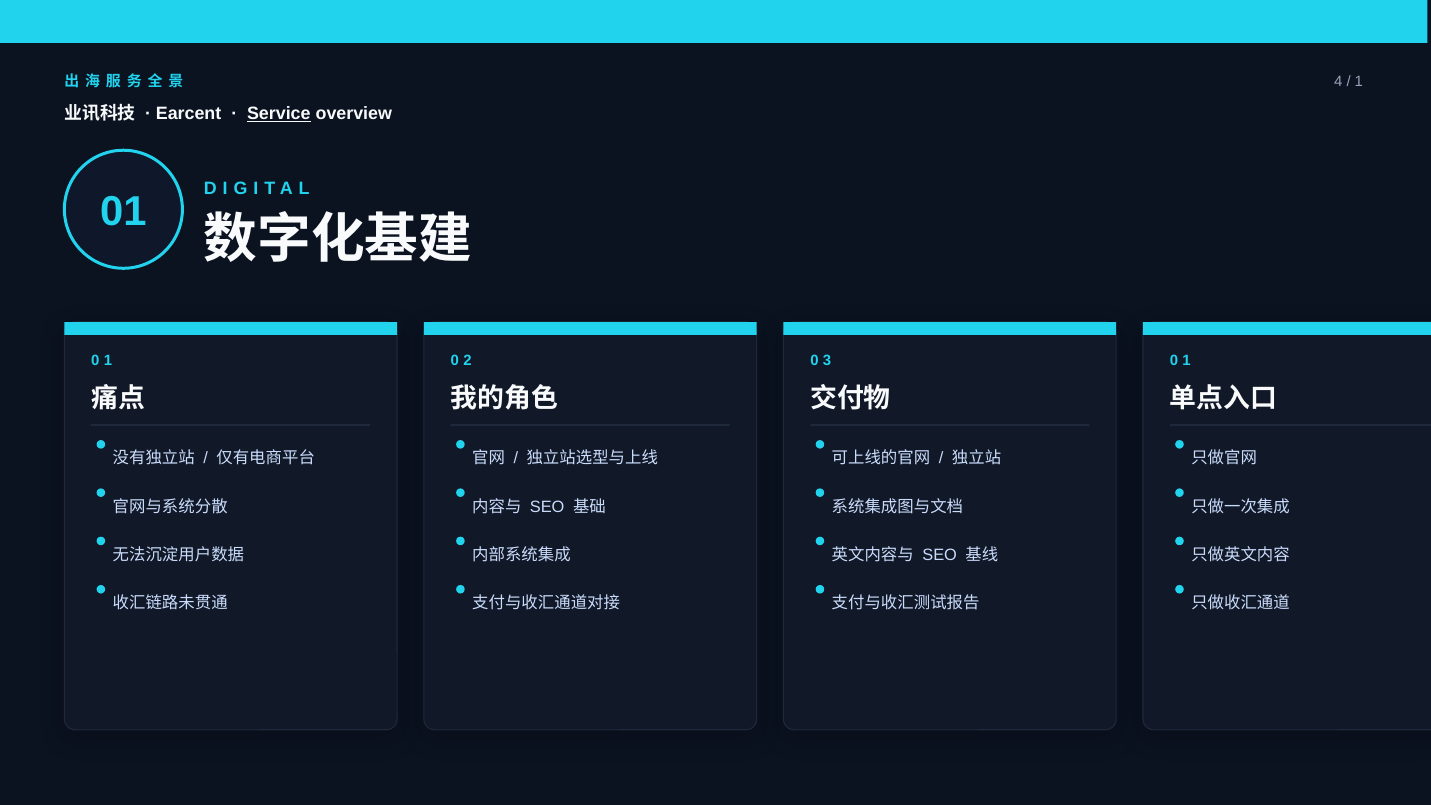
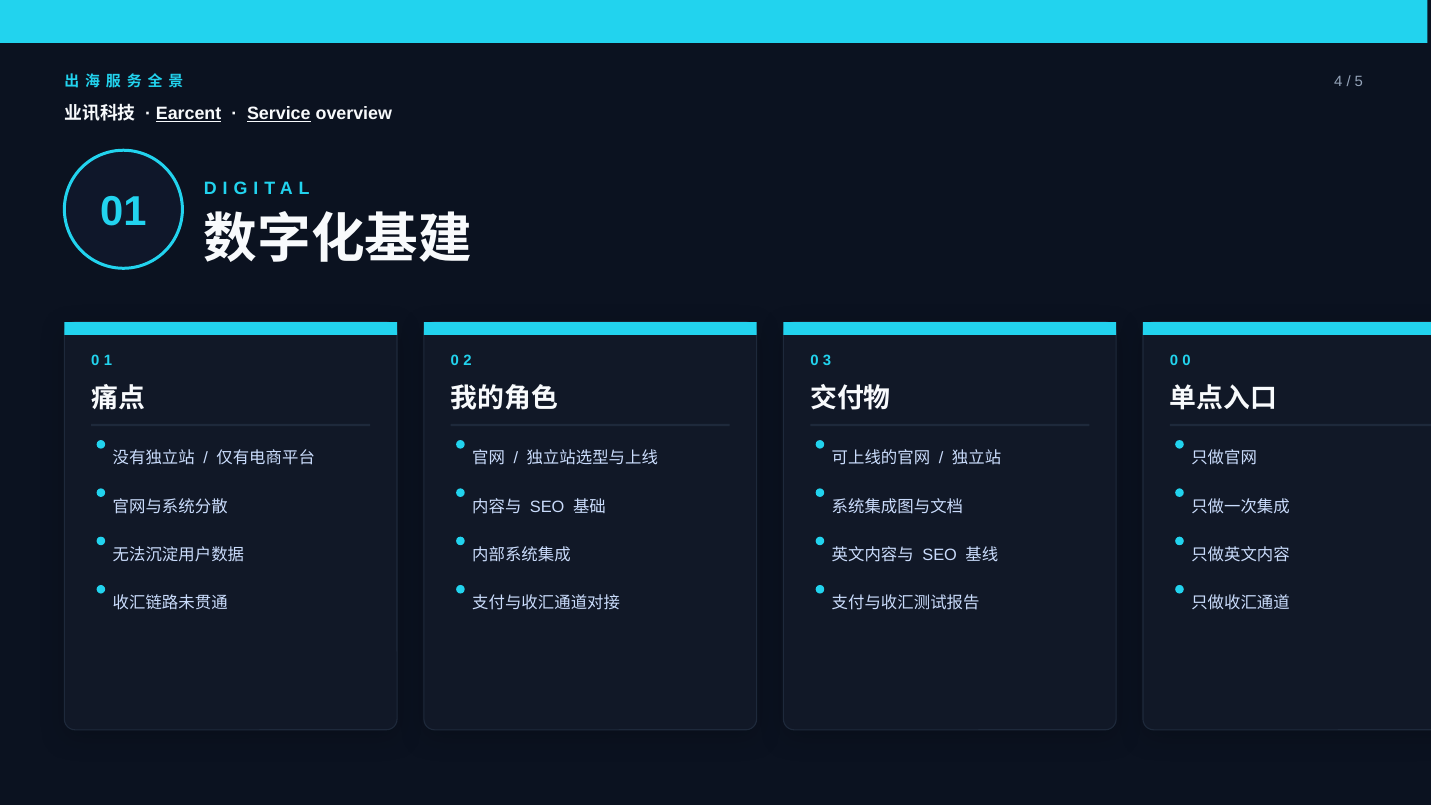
1 at (1359, 81): 1 -> 5
Earcent underline: none -> present
1 at (1187, 361): 1 -> 0
